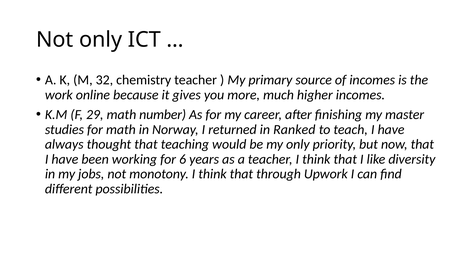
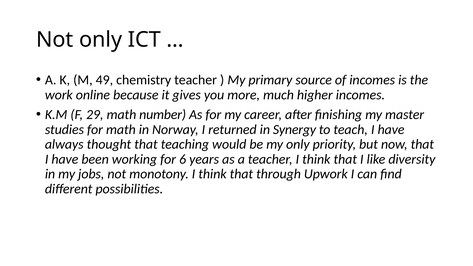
32: 32 -> 49
Ranked: Ranked -> Synergy
